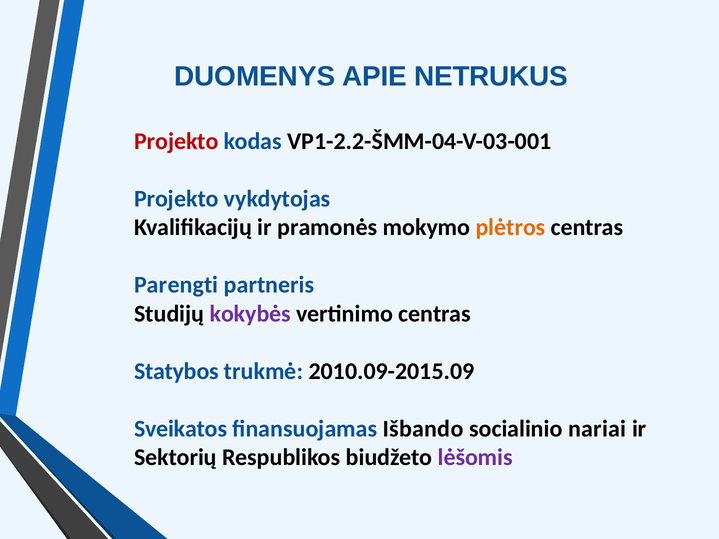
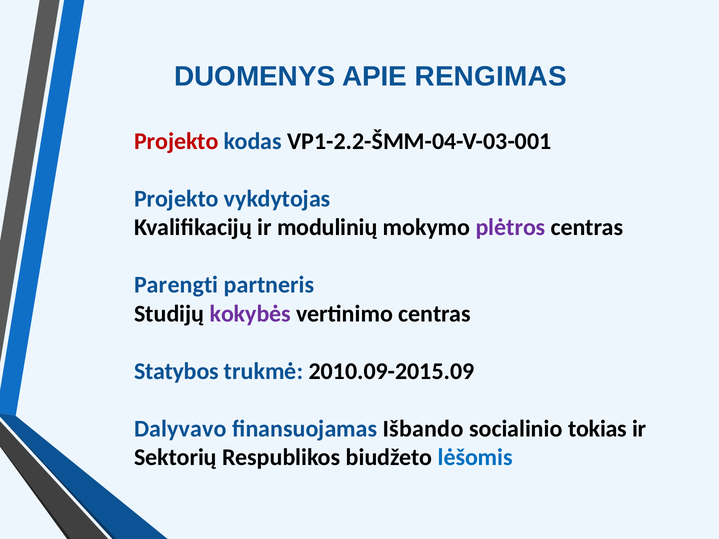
NETRUKUS: NETRUKUS -> RENGIMAS
pramonės: pramonės -> modulinių
plėtros colour: orange -> purple
Sveikatos: Sveikatos -> Dalyvavo
nariai: nariai -> tokias
lėšomis colour: purple -> blue
